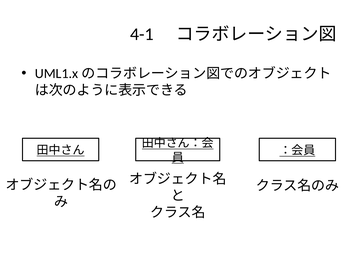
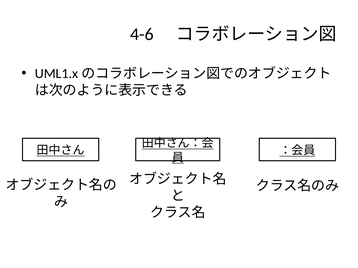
4-1: 4-1 -> 4-6
